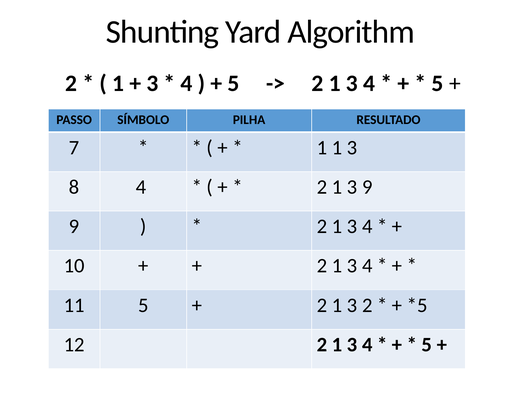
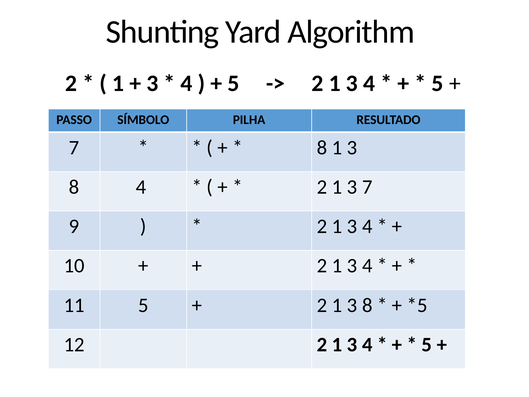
1 at (322, 148): 1 -> 8
3 9: 9 -> 7
2 1 3 2: 2 -> 8
